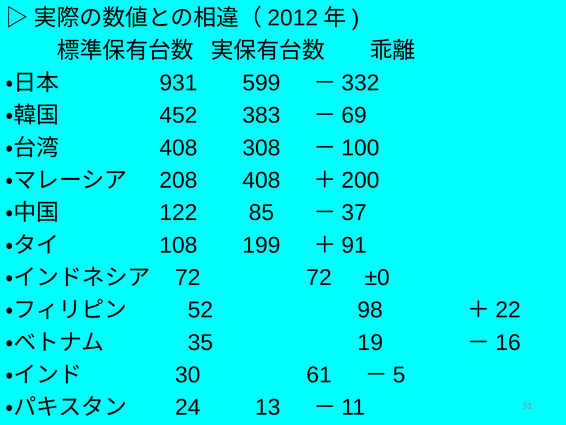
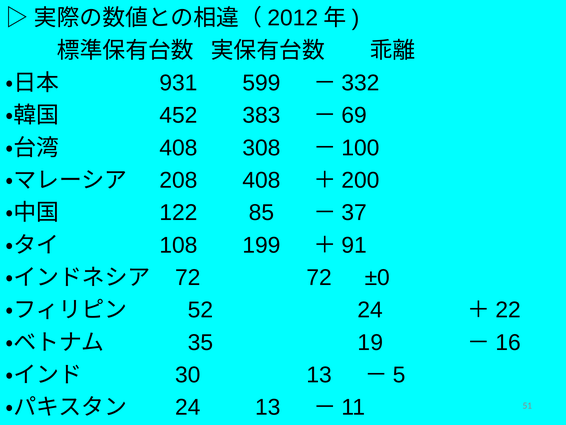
52 98: 98 -> 24
30 61: 61 -> 13
